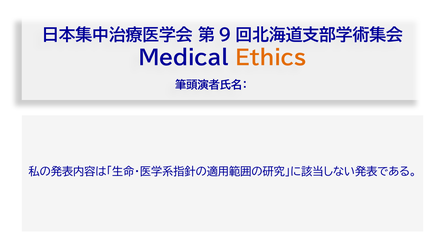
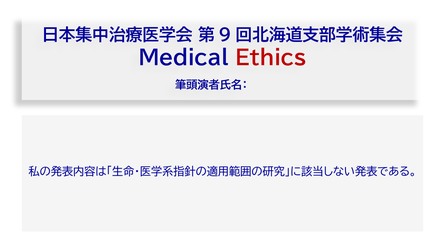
Ethics colour: orange -> red
